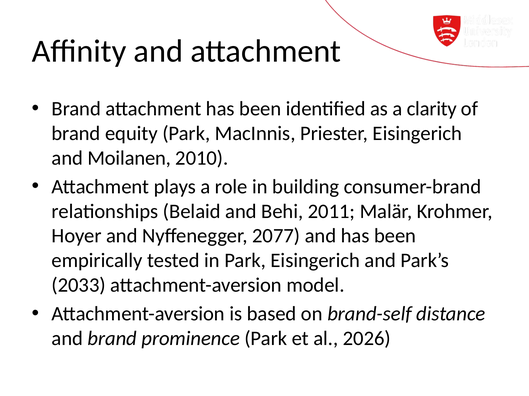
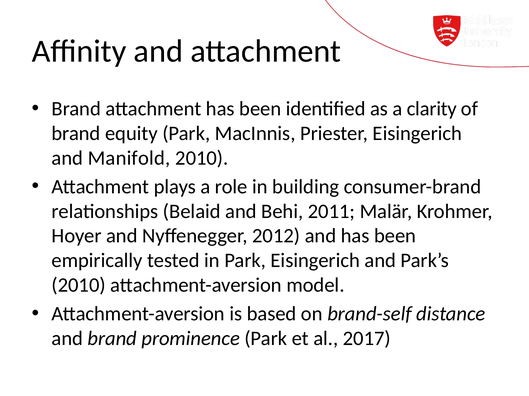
Moilanen: Moilanen -> Manifold
2077: 2077 -> 2012
2033 at (79, 286): 2033 -> 2010
2026: 2026 -> 2017
